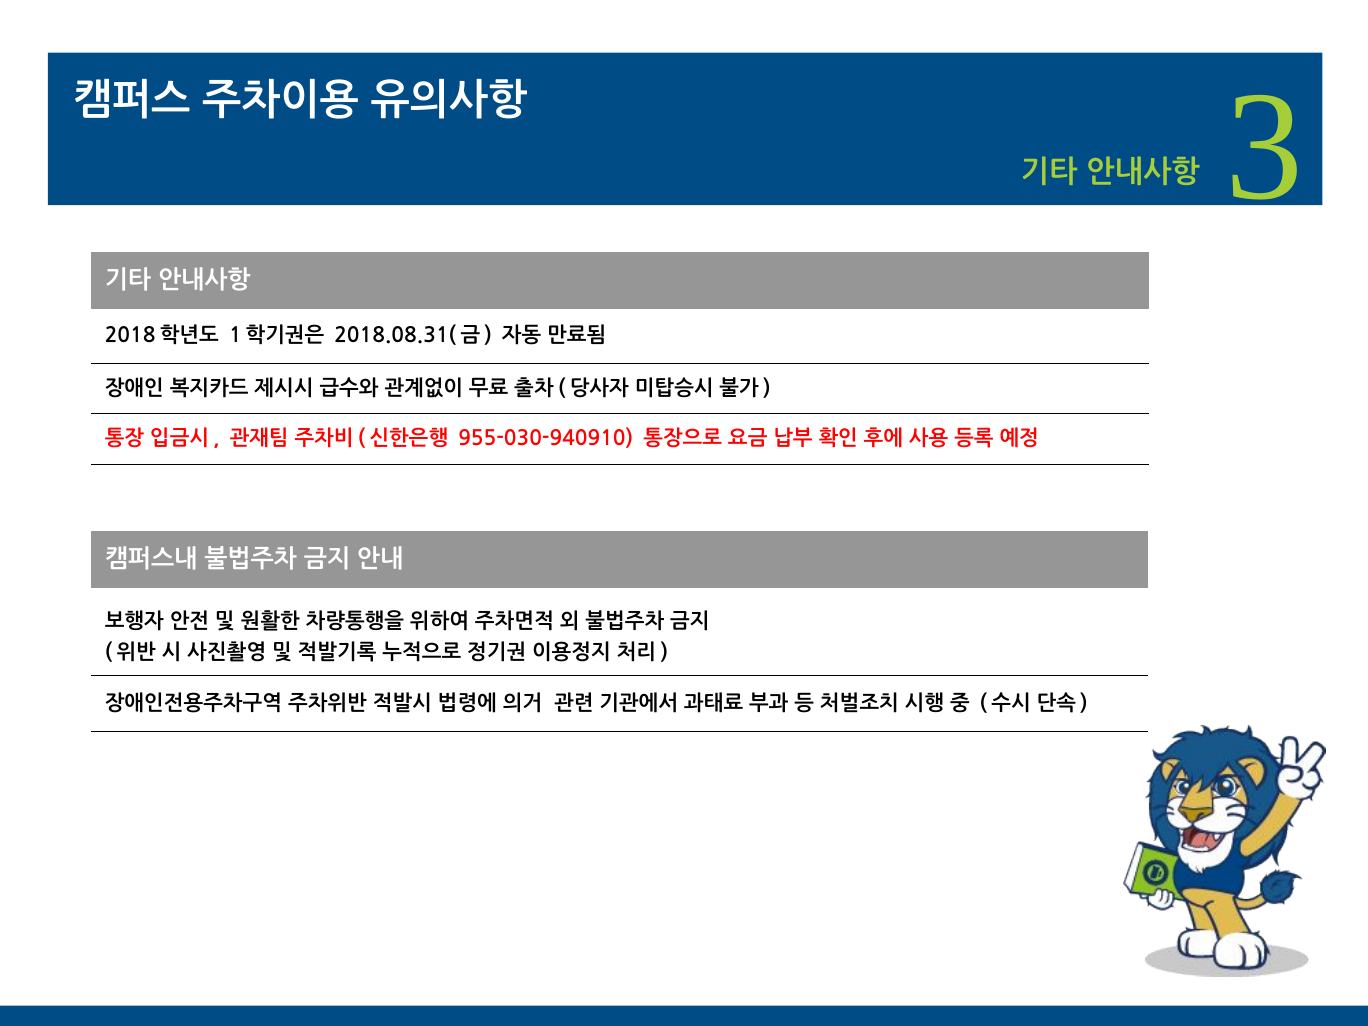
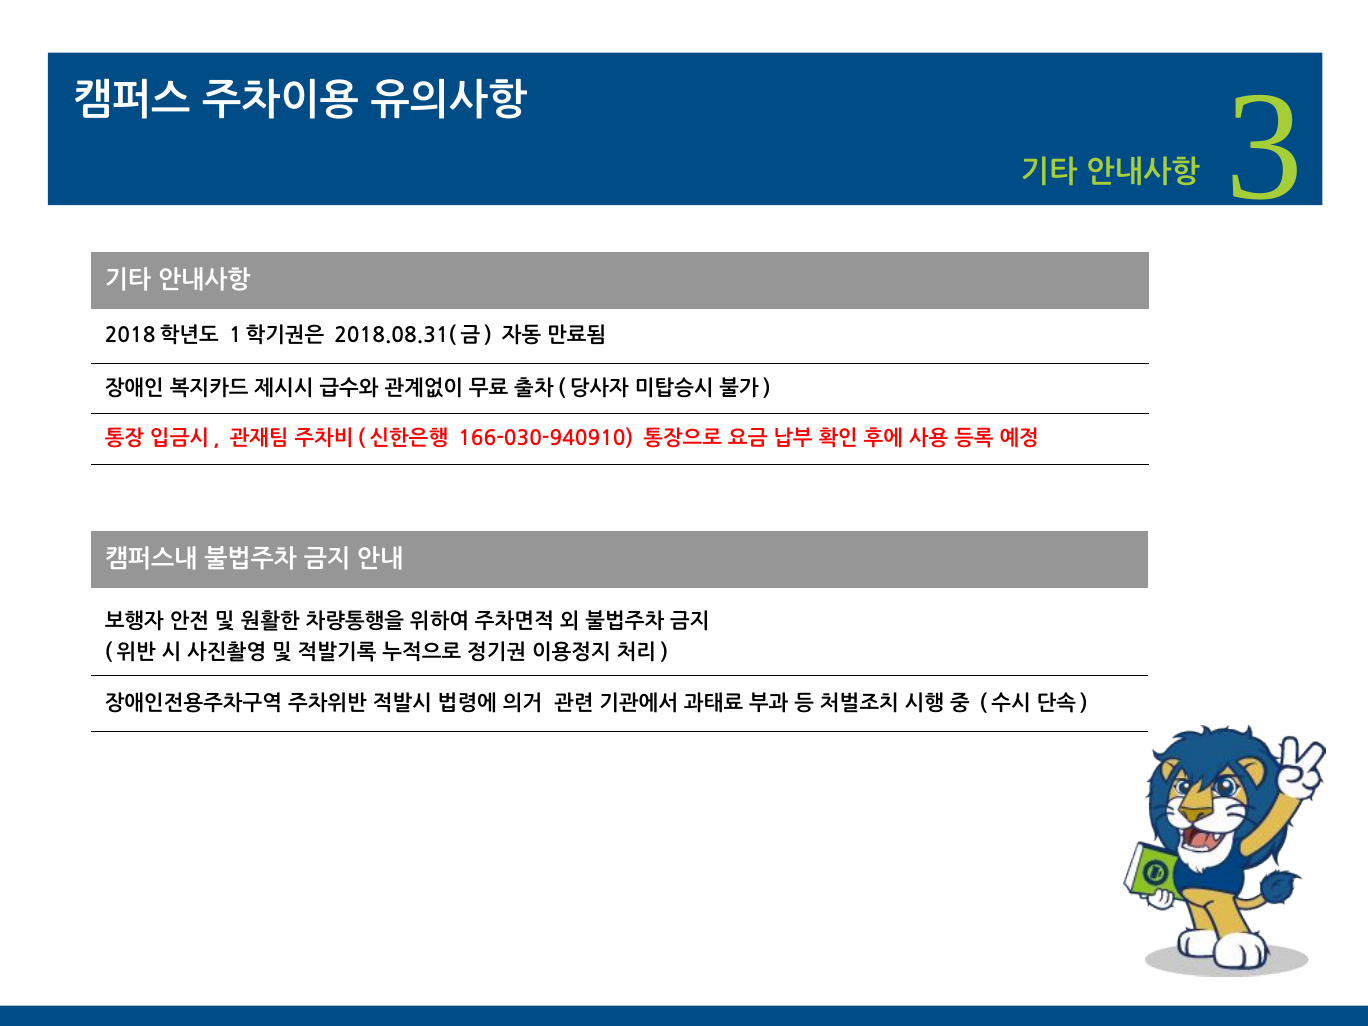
955-030-940910: 955-030-940910 -> 166-030-940910
